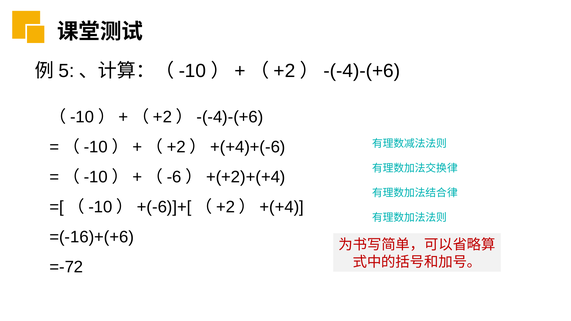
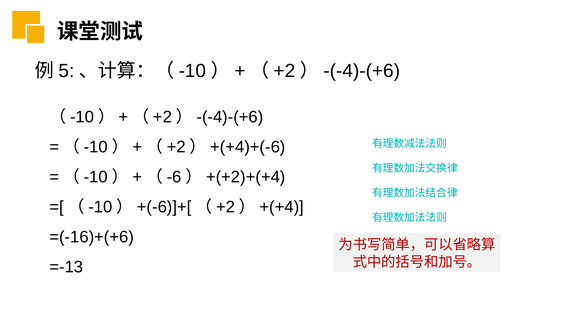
=-72: =-72 -> =-13
